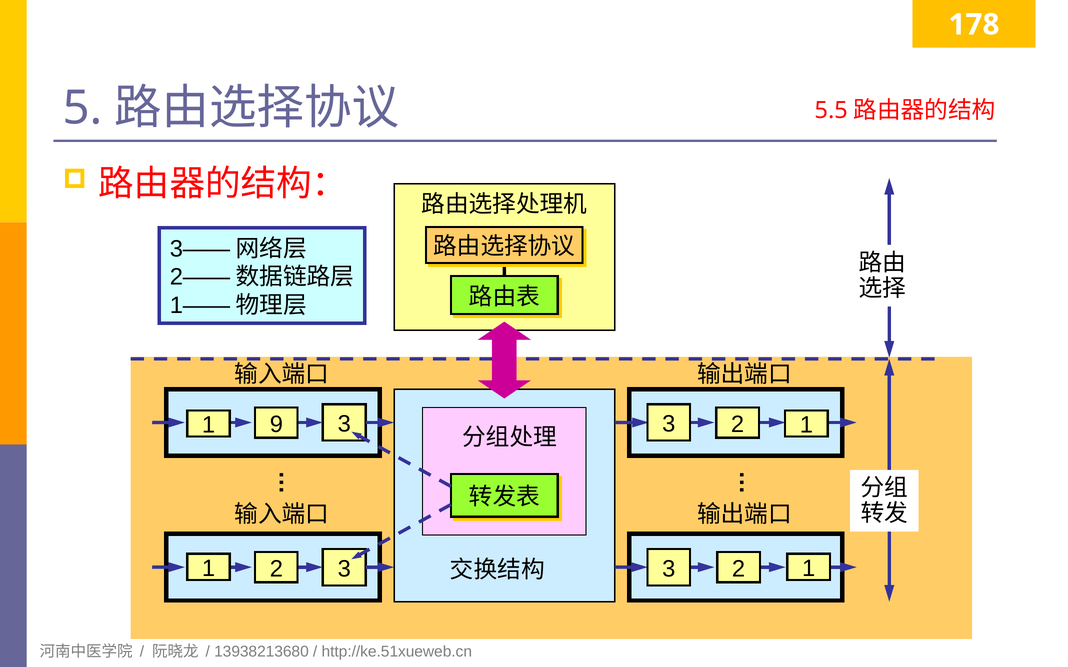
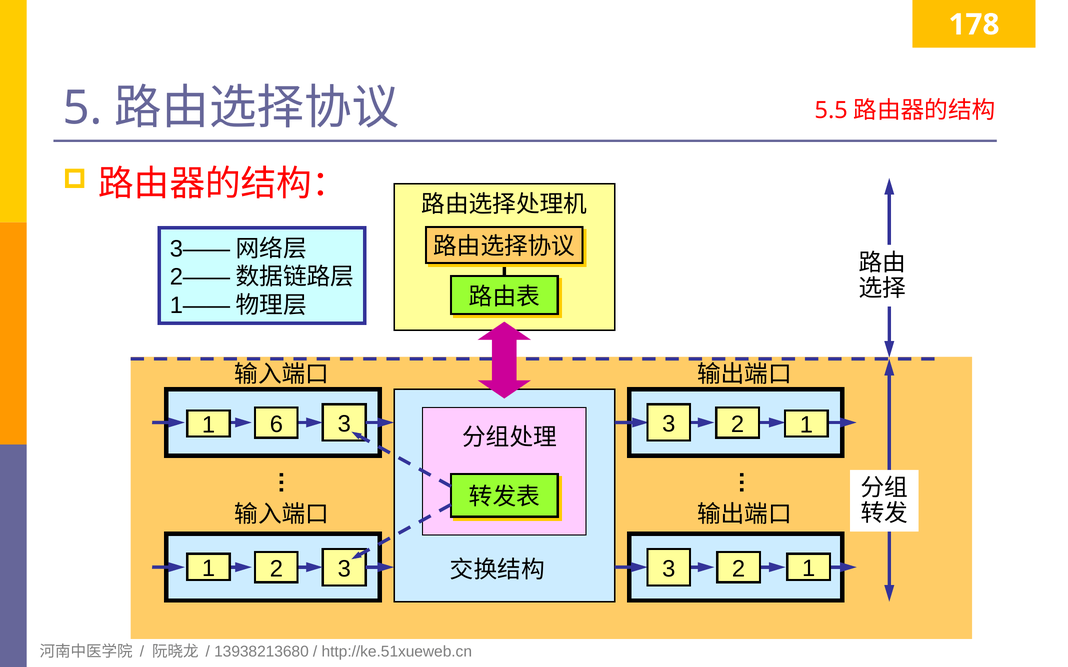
9: 9 -> 6
